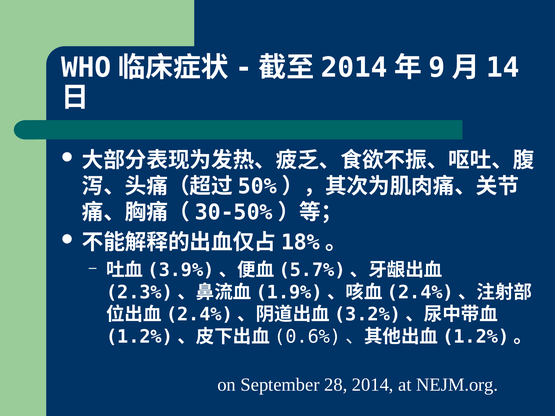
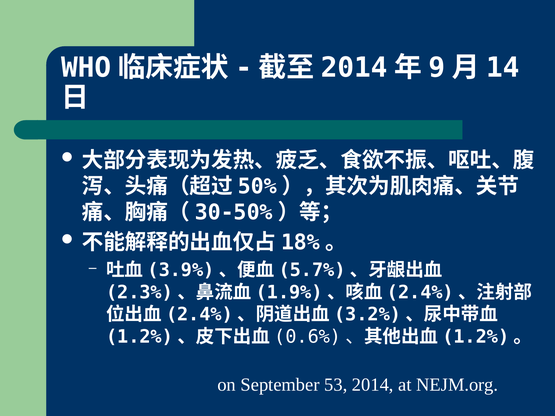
28: 28 -> 53
